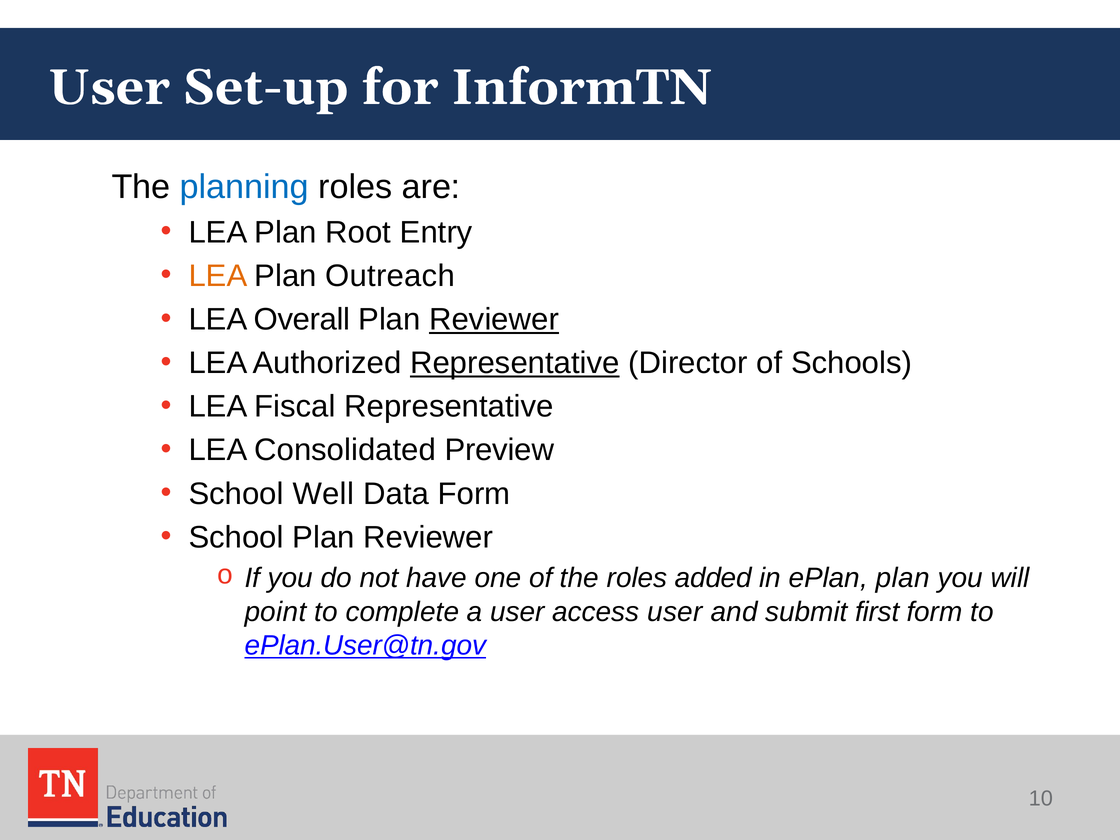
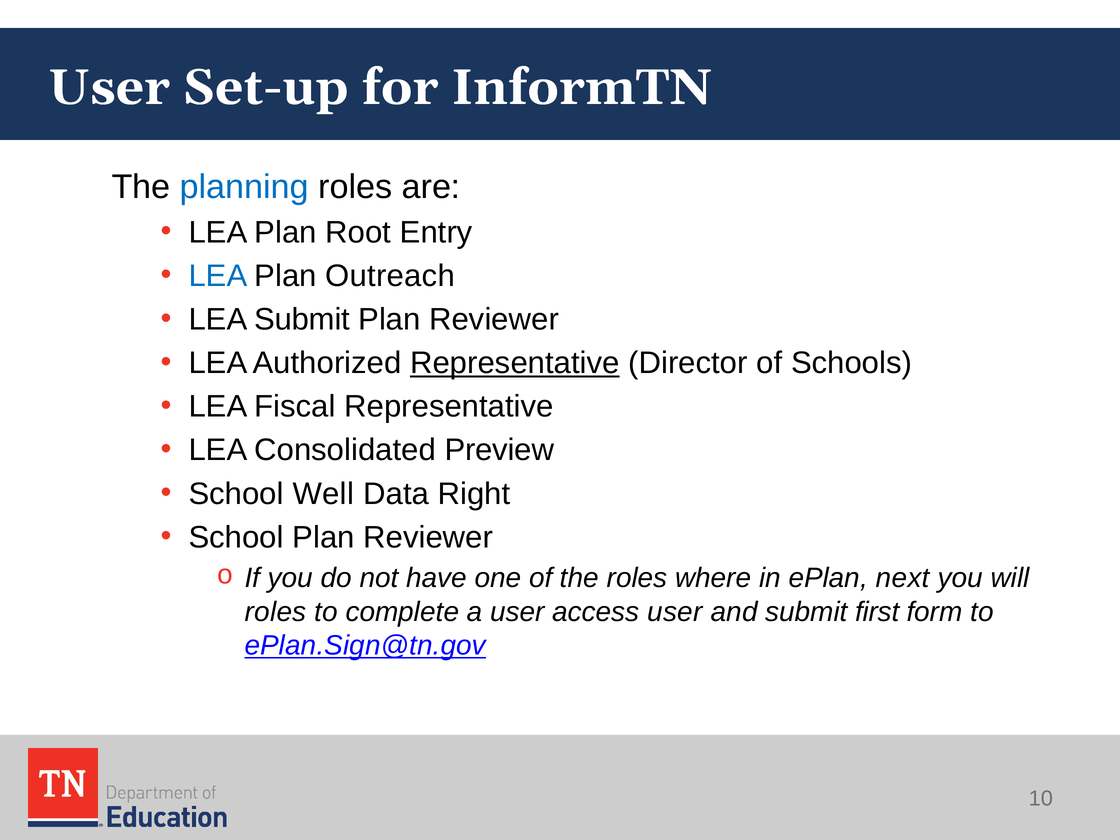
LEA at (218, 276) colour: orange -> blue
LEA Overall: Overall -> Submit
Reviewer at (494, 320) underline: present -> none
Data Form: Form -> Right
added: added -> where
ePlan plan: plan -> next
point at (276, 612): point -> roles
ePlan.User@tn.gov: ePlan.User@tn.gov -> ePlan.Sign@tn.gov
